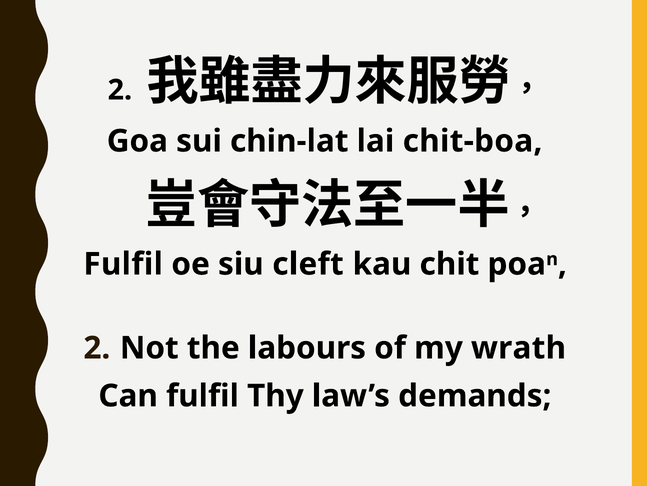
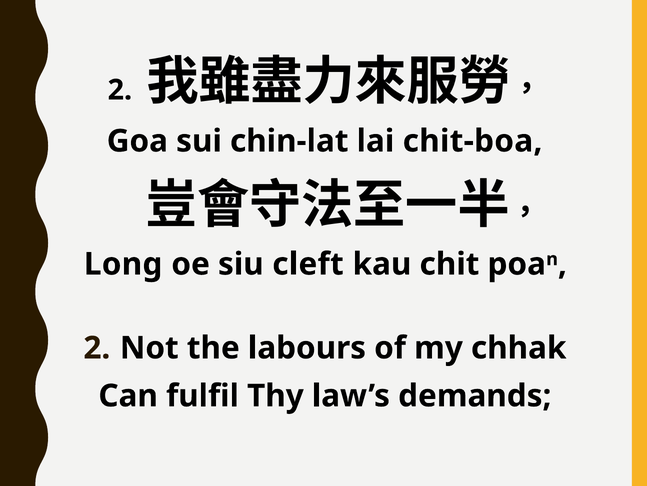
Fulfil at (123, 264): Fulfil -> Long
wrath: wrath -> chhak
